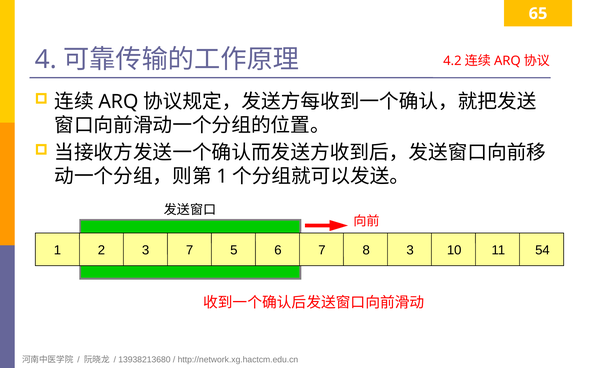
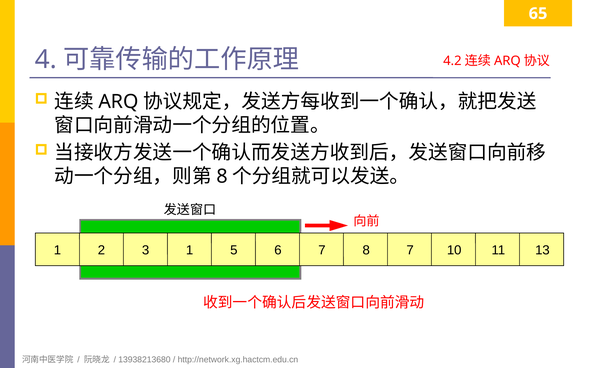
1 at (222, 177): 1 -> 8
3 7: 7 -> 1
8 3: 3 -> 7
54: 54 -> 13
